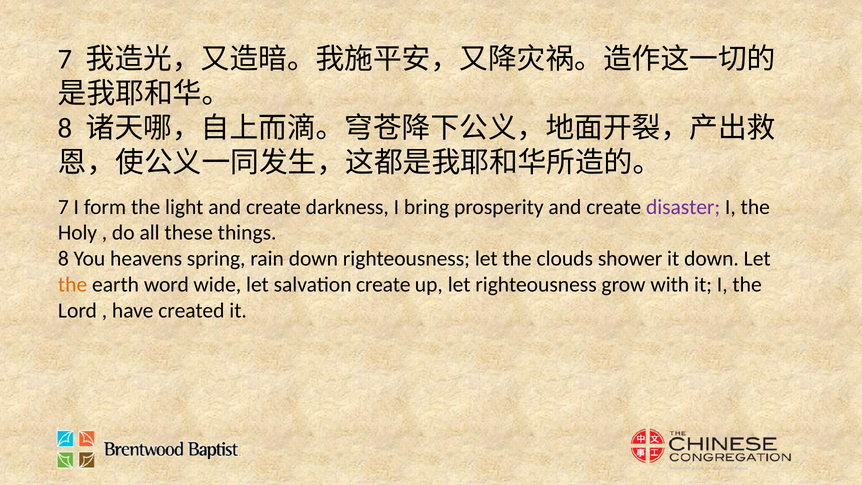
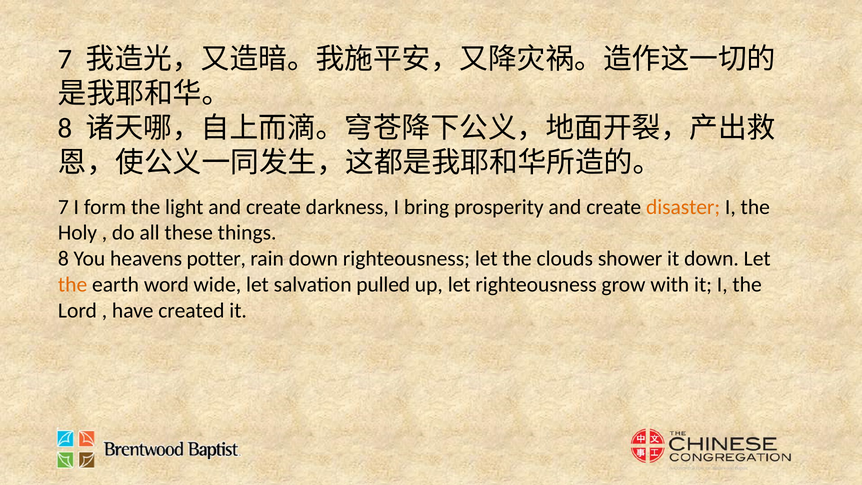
disaster colour: purple -> orange
spring: spring -> potter
salvation create: create -> pulled
